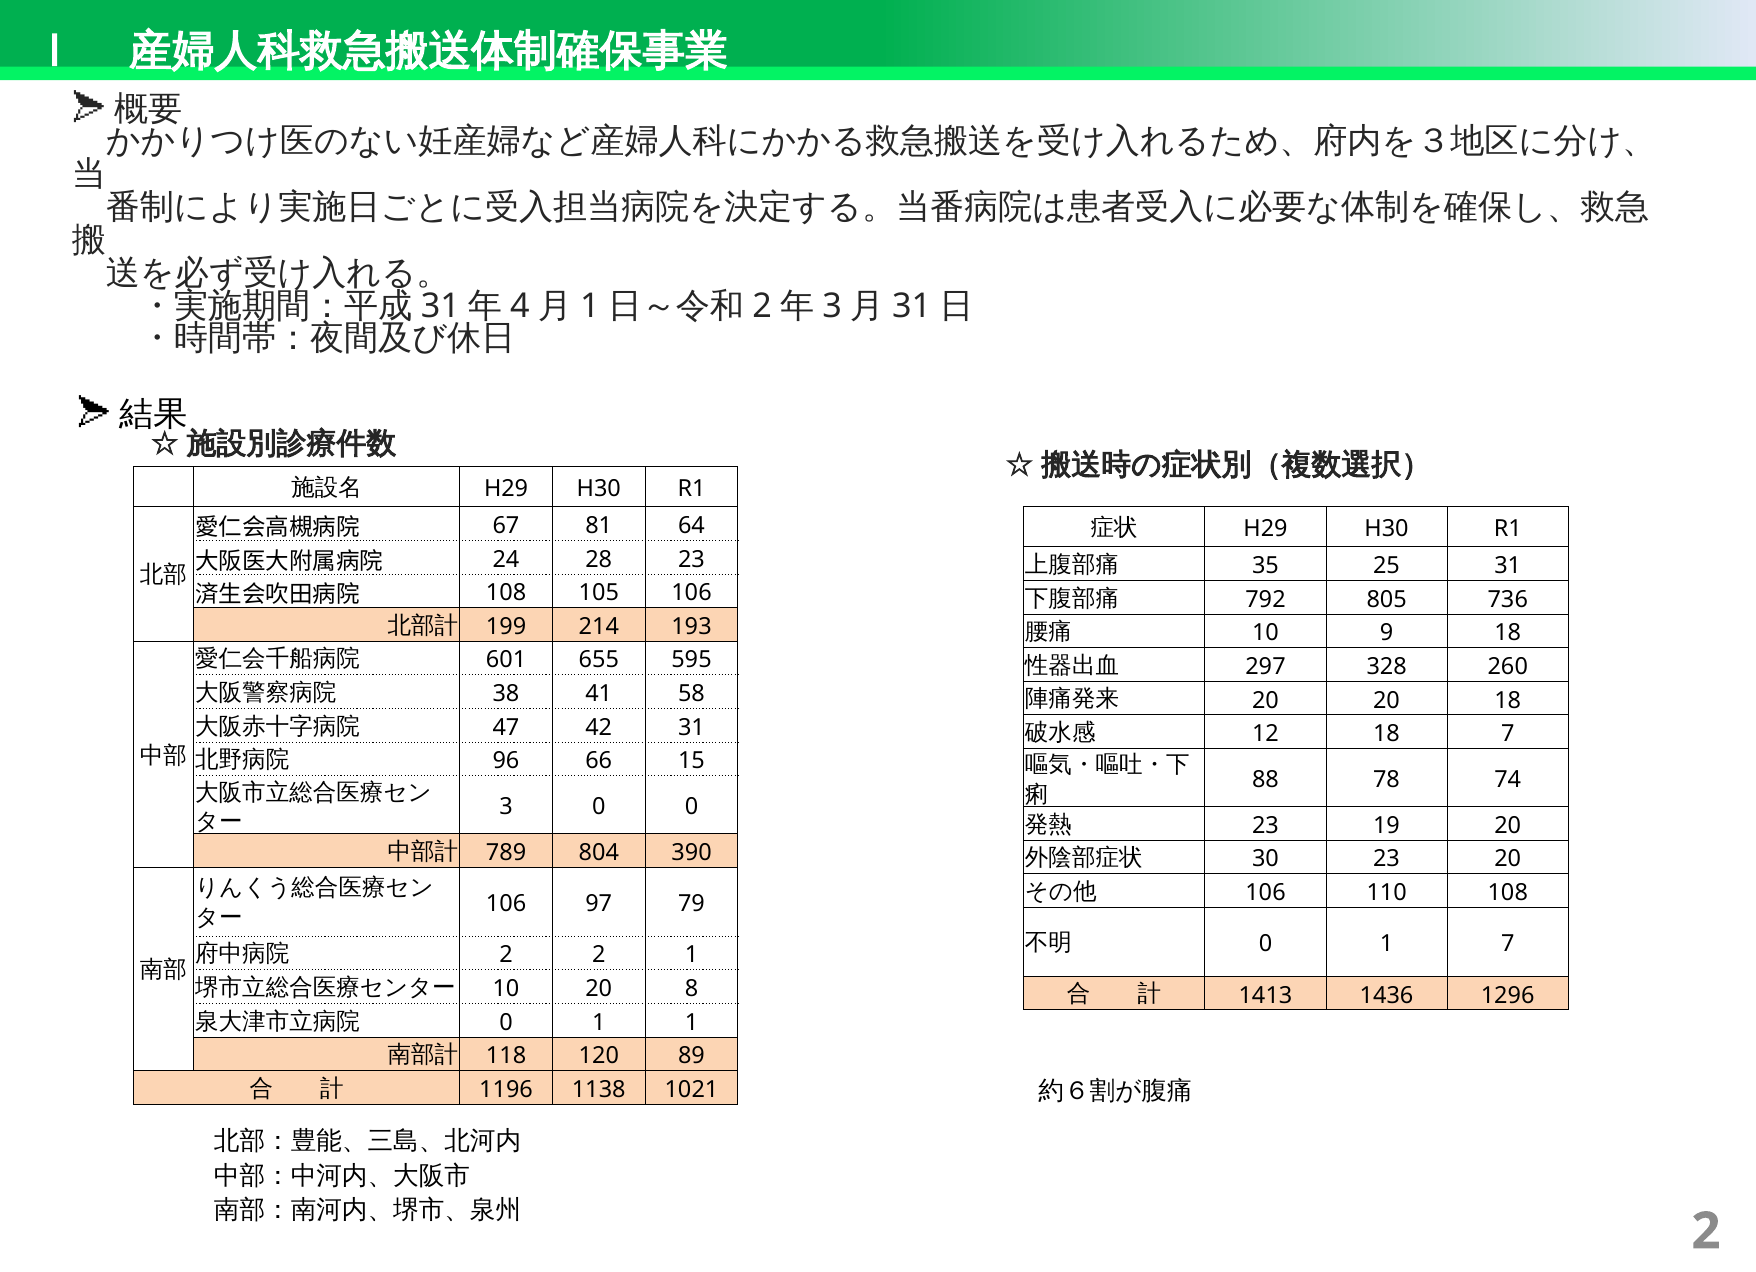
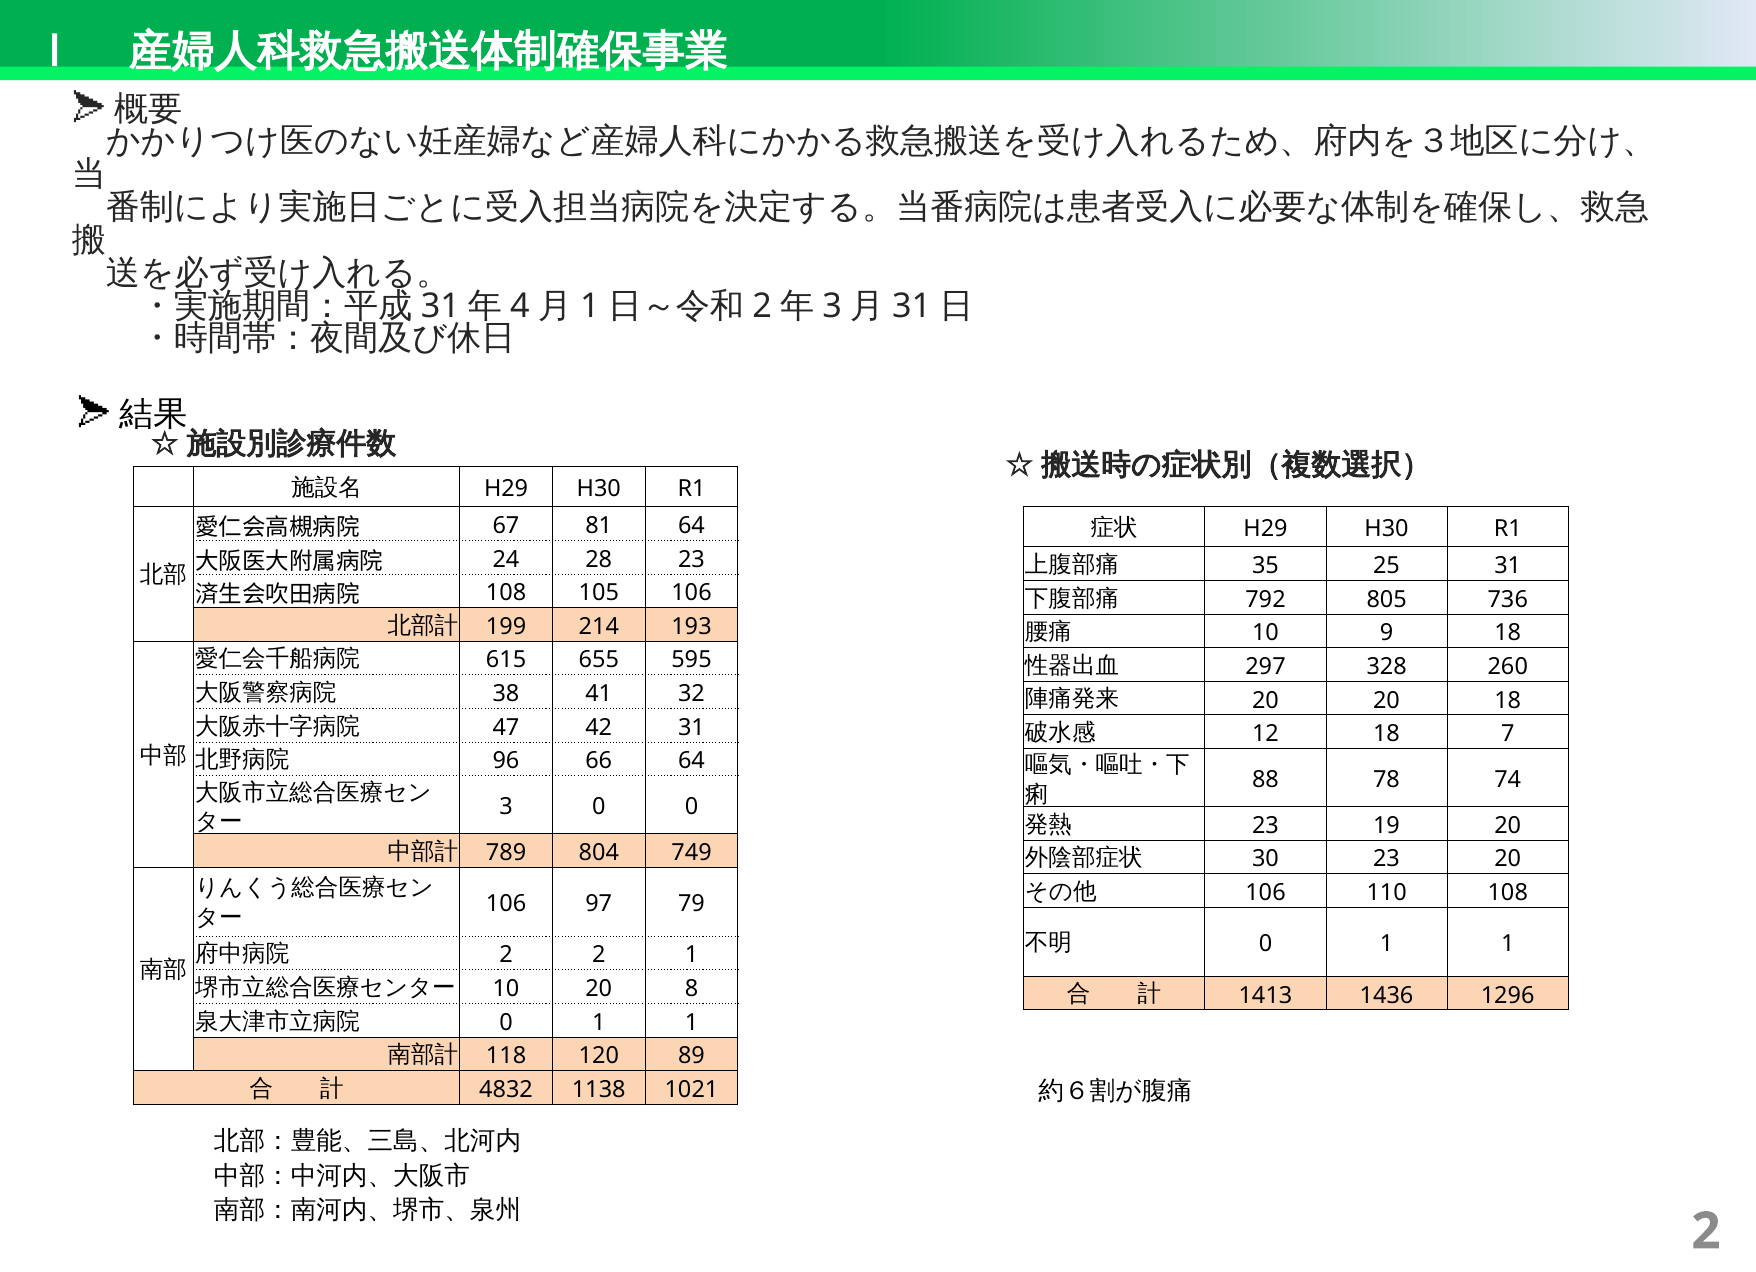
601: 601 -> 615
58: 58 -> 32
66 15: 15 -> 64
390: 390 -> 749
7 at (1508, 944): 7 -> 1
1196: 1196 -> 4832
